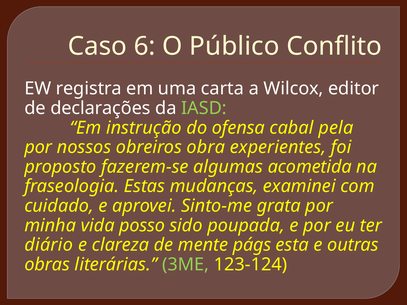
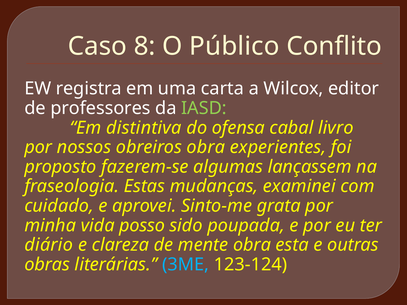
6: 6 -> 8
declarações: declarações -> professores
instrução: instrução -> distintiva
pela: pela -> livro
acometida: acometida -> lançassem
mente págs: págs -> obra
3ME colour: light green -> light blue
